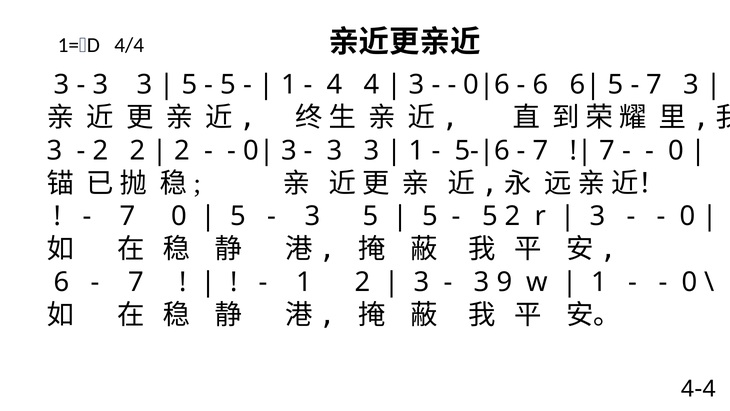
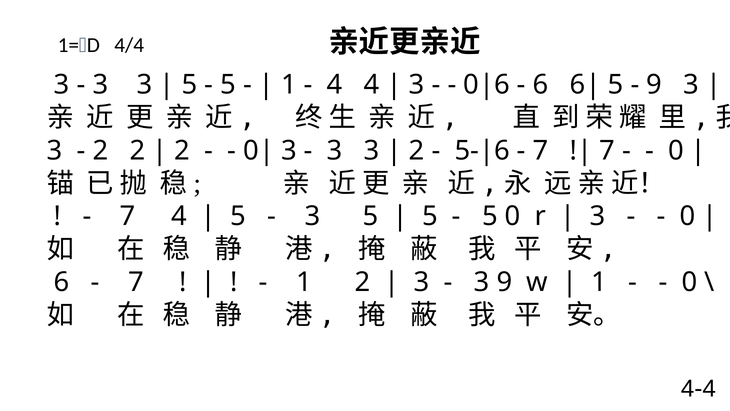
7 at (654, 85): 7 -> 9
1 at (417, 151): 1 -> 2
7 0: 0 -> 4
5 2: 2 -> 0
